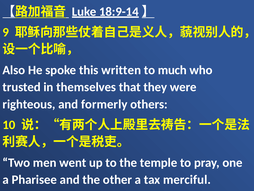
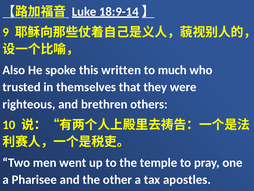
formerly: formerly -> brethren
merciful: merciful -> apostles
